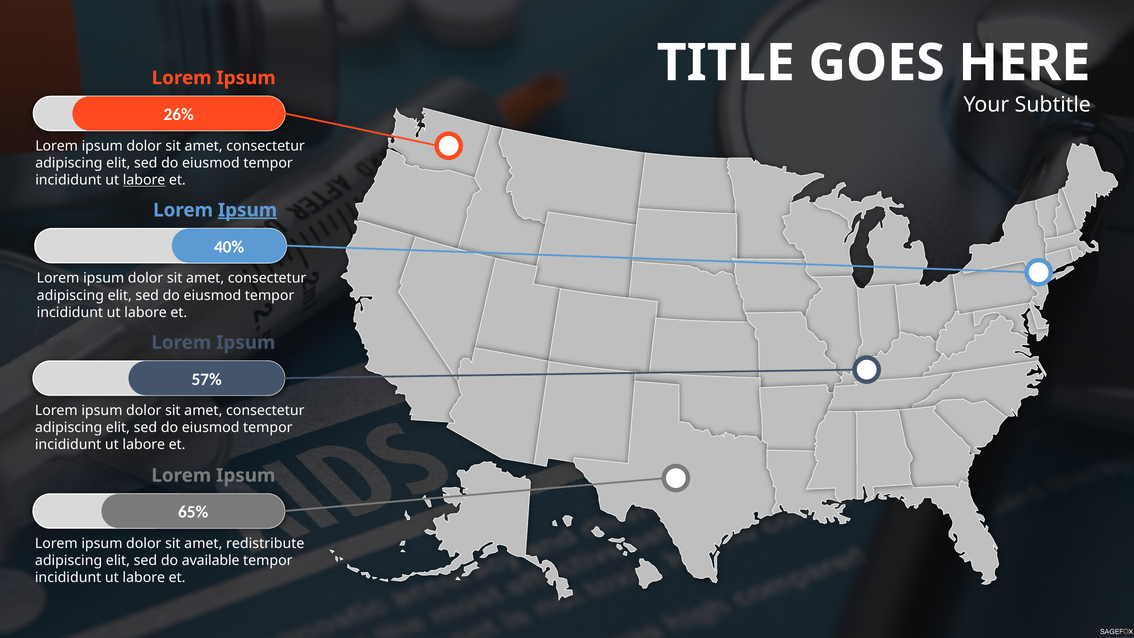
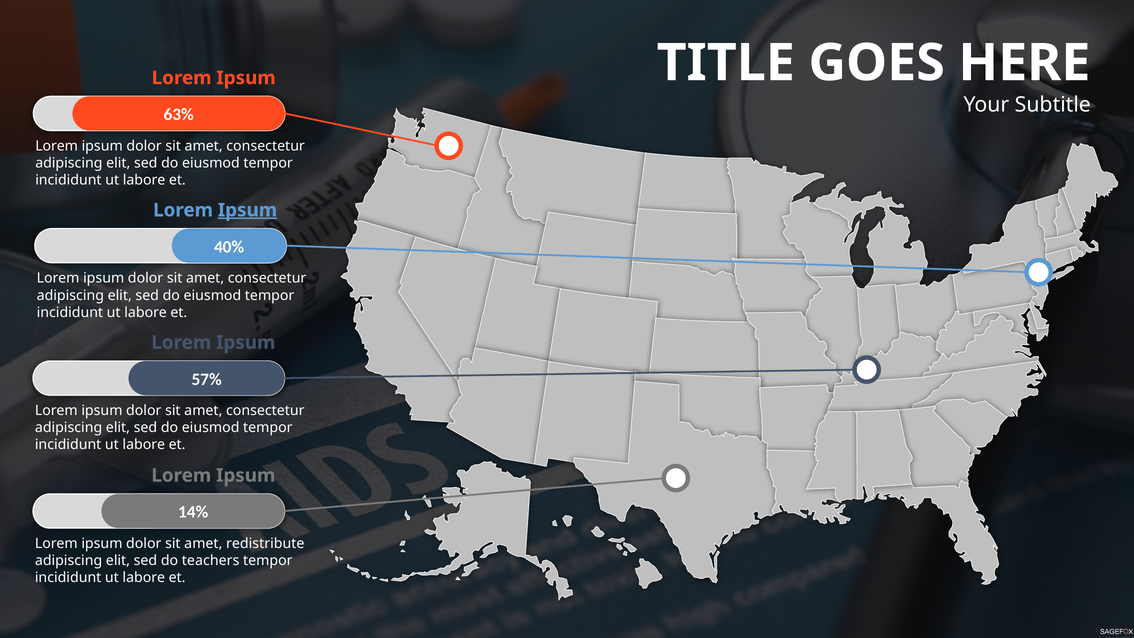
26%: 26% -> 63%
labore at (144, 180) underline: present -> none
65%: 65% -> 14%
available: available -> teachers
